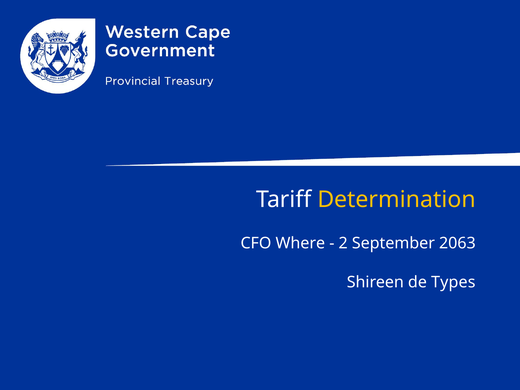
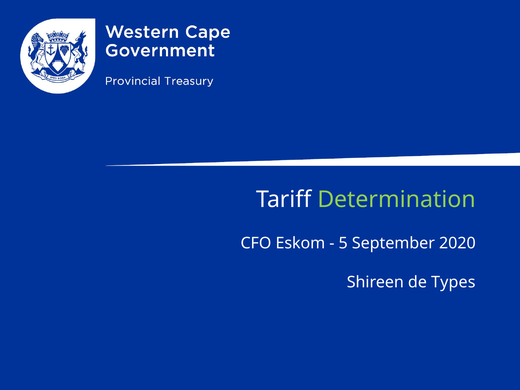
Determination colour: yellow -> light green
Where: Where -> Eskom
2: 2 -> 5
2063: 2063 -> 2020
